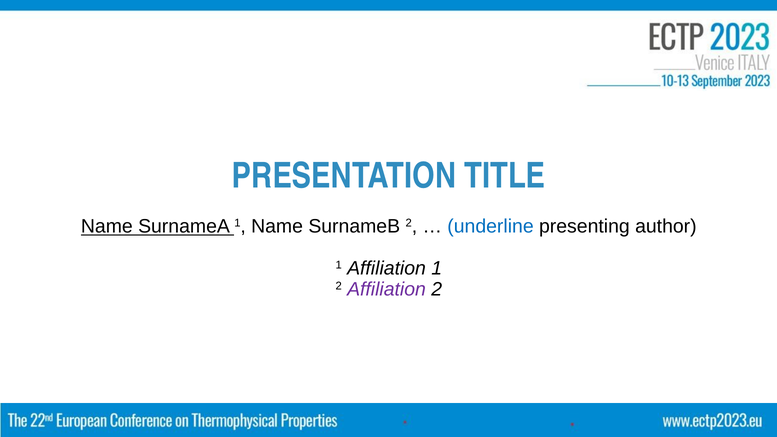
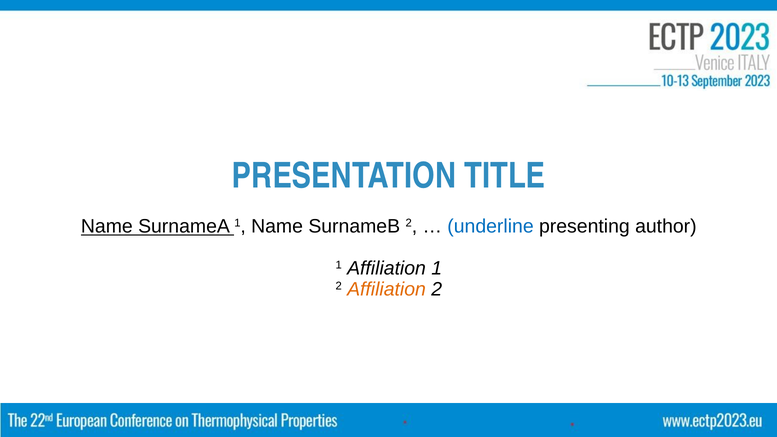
Affiliation at (387, 289) colour: purple -> orange
